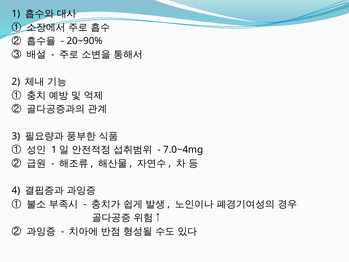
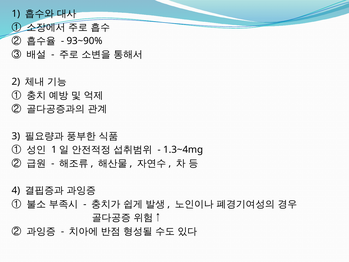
20~90%: 20~90% -> 93~90%
7.0~4mg: 7.0~4mg -> 1.3~4mg
